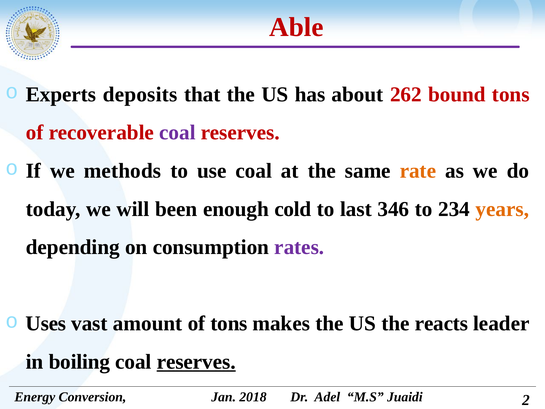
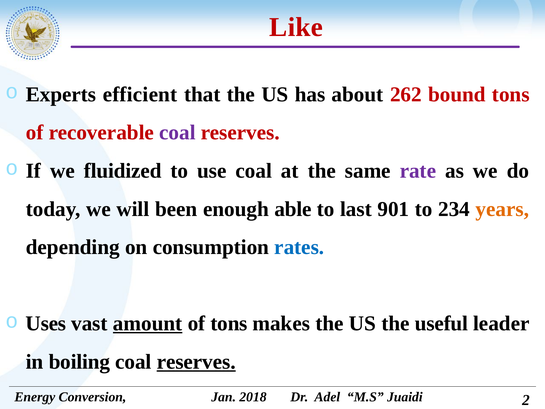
Able: Able -> Like
deposits: deposits -> efficient
methods: methods -> fluidized
rate colour: orange -> purple
cold: cold -> able
346: 346 -> 901
rates colour: purple -> blue
amount underline: none -> present
reacts: reacts -> useful
